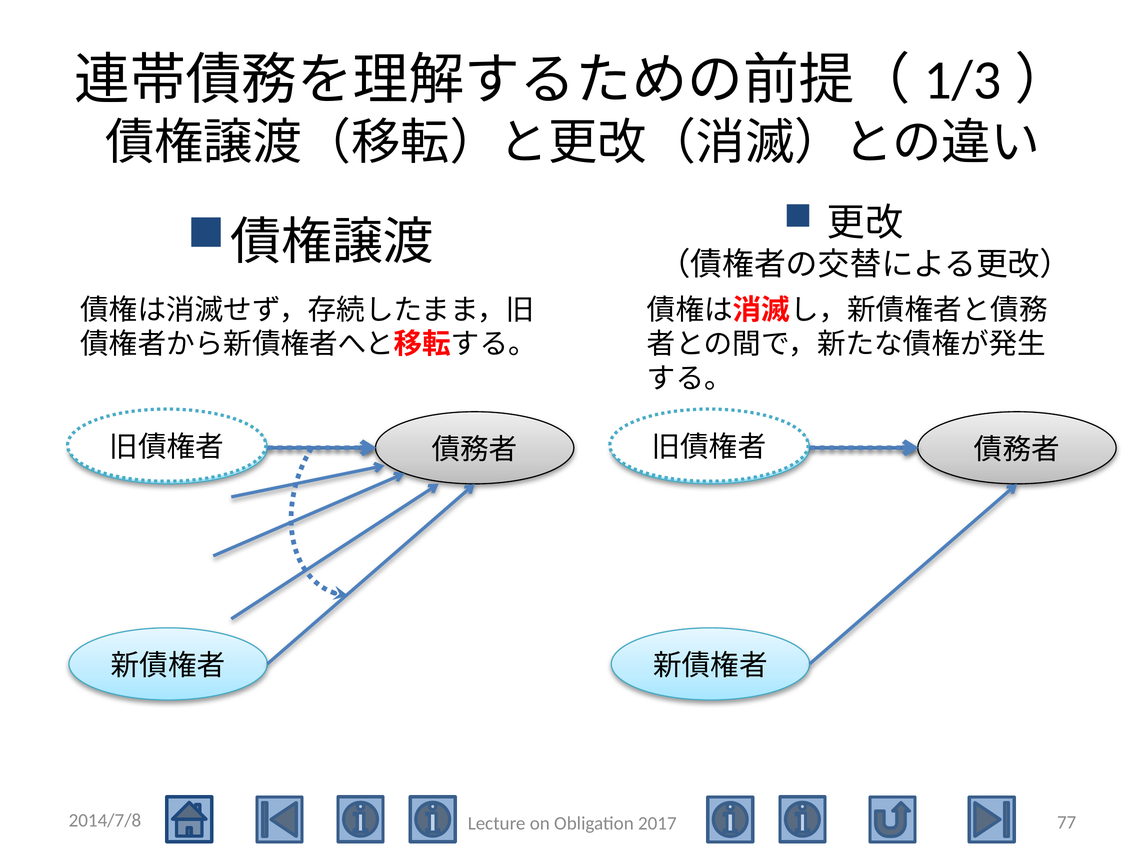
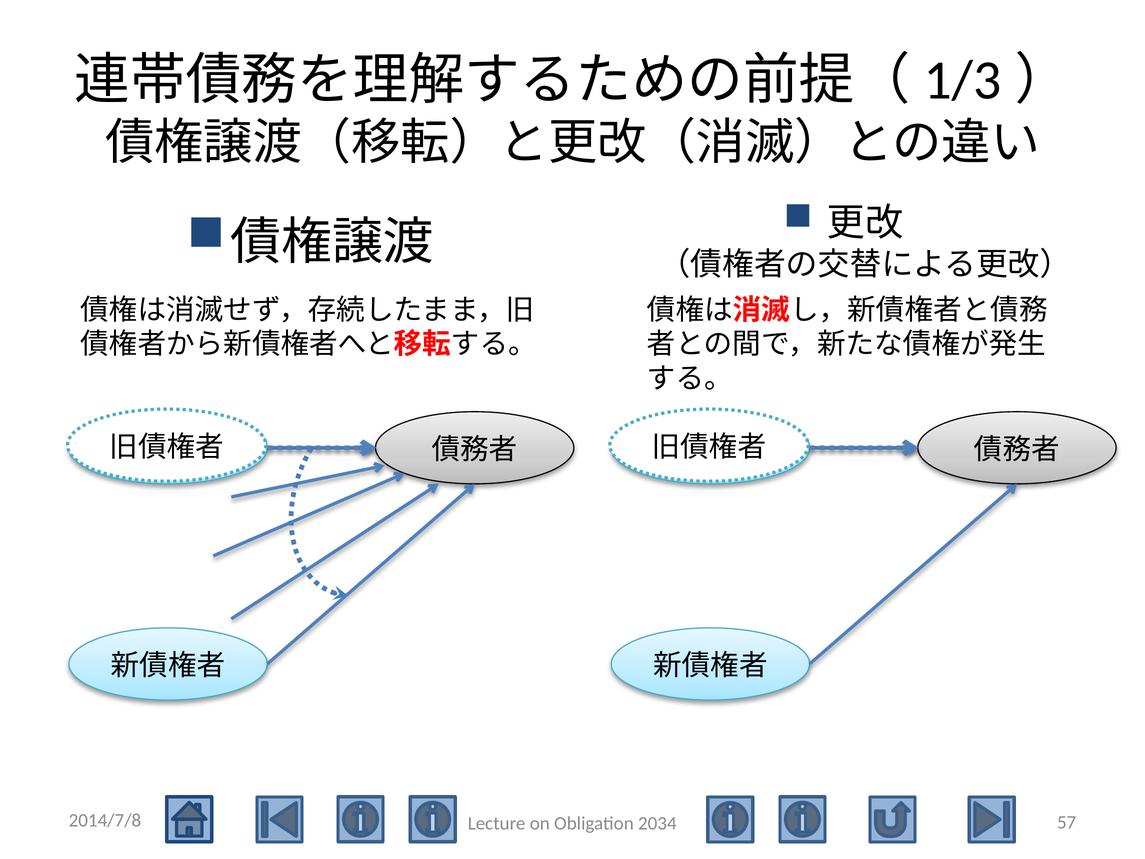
77: 77 -> 57
2017: 2017 -> 2034
